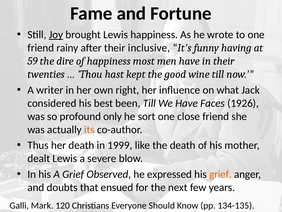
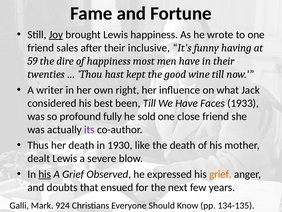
rainy: rainy -> sales
1926: 1926 -> 1933
only: only -> fully
sort: sort -> sold
its colour: orange -> purple
1999: 1999 -> 1930
his at (45, 174) underline: none -> present
120: 120 -> 924
